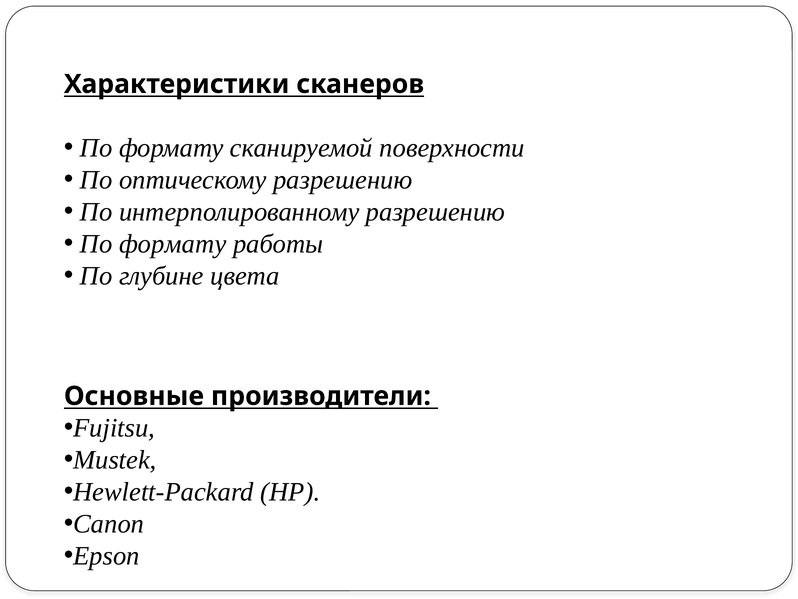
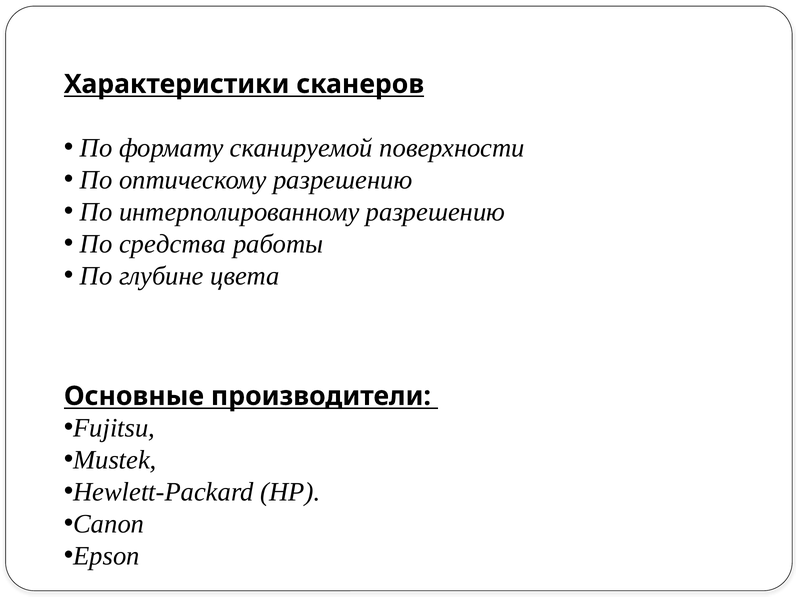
формату at (173, 244): формату -> средства
